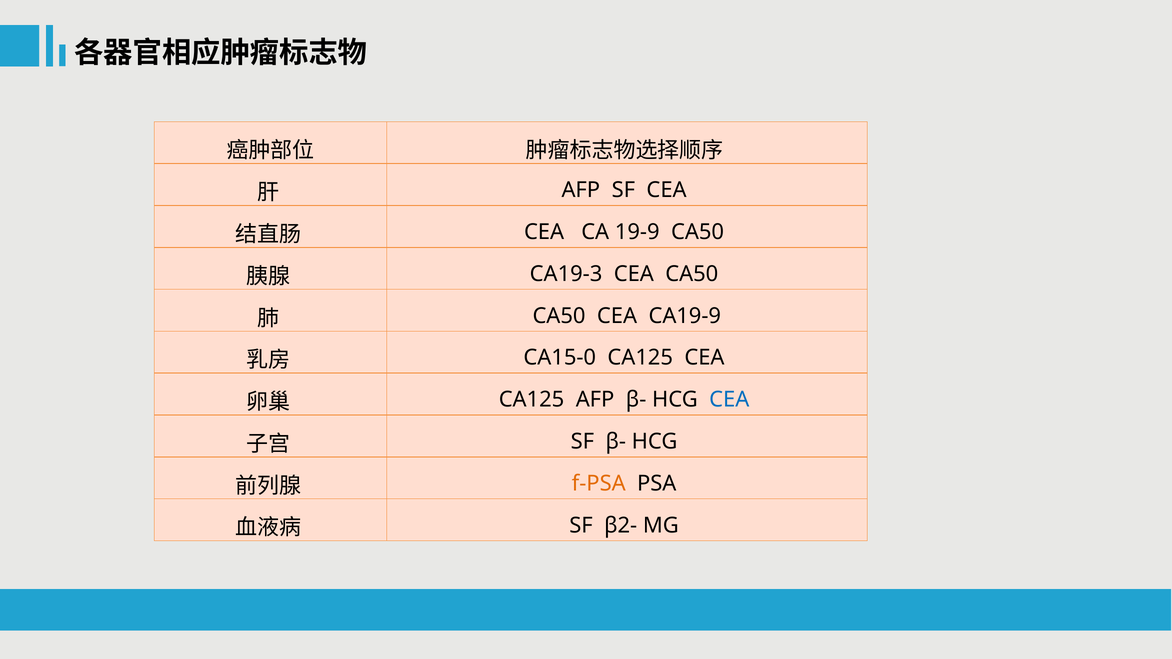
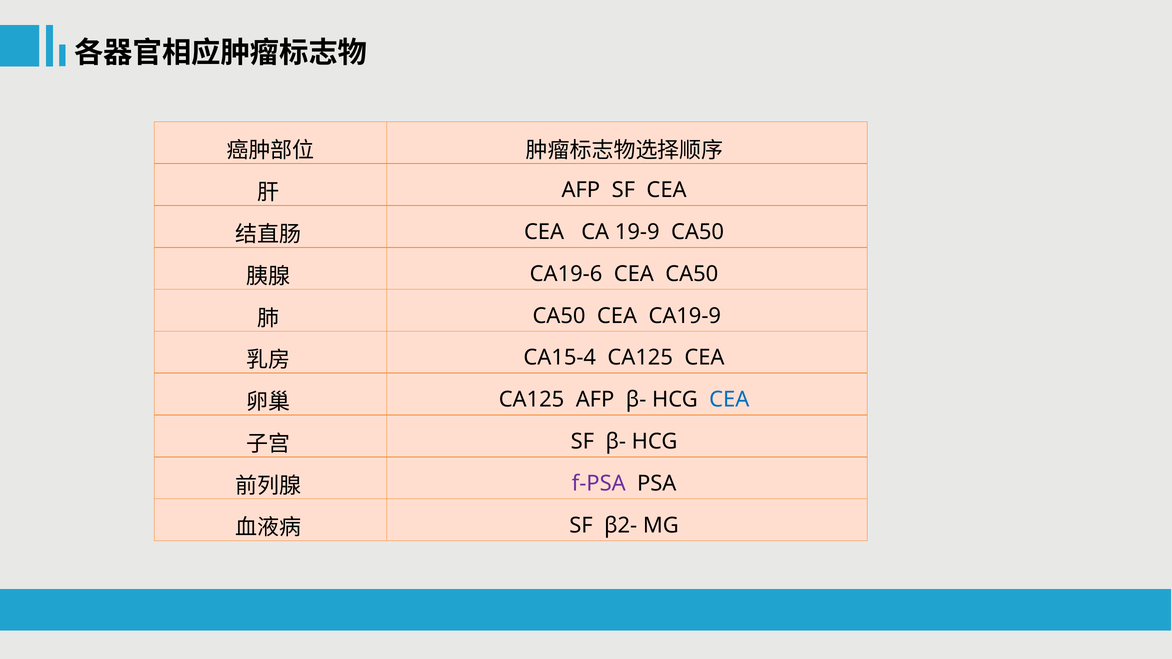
CA19-3: CA19-3 -> CA19-6
CA15-0: CA15-0 -> CA15-4
f-PSA colour: orange -> purple
